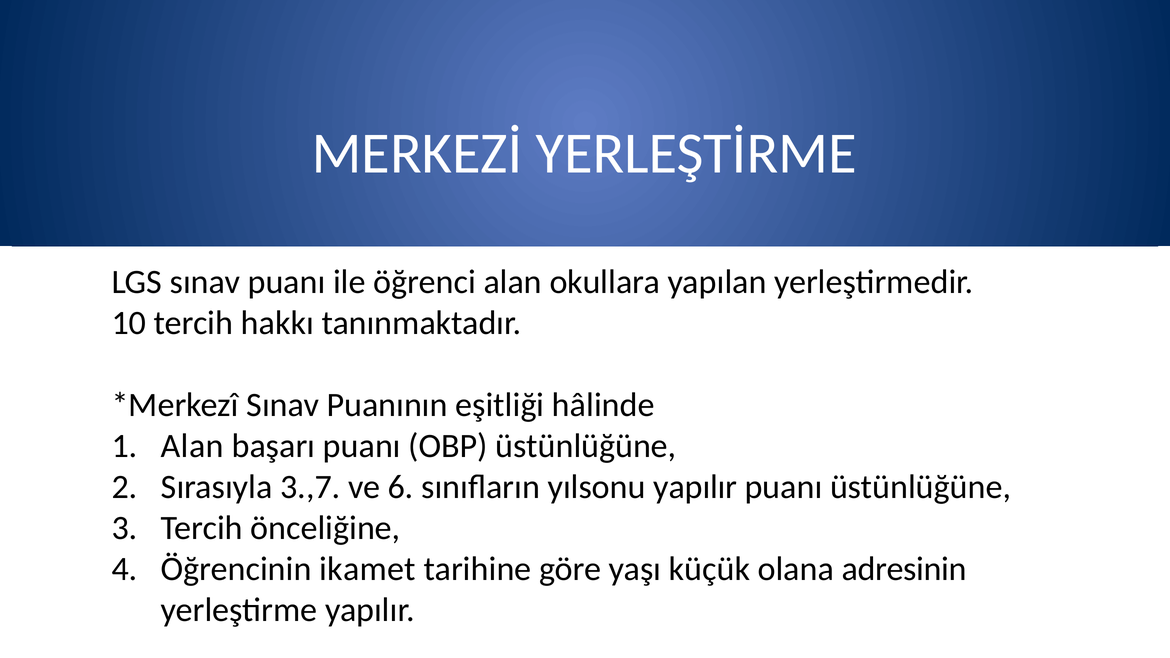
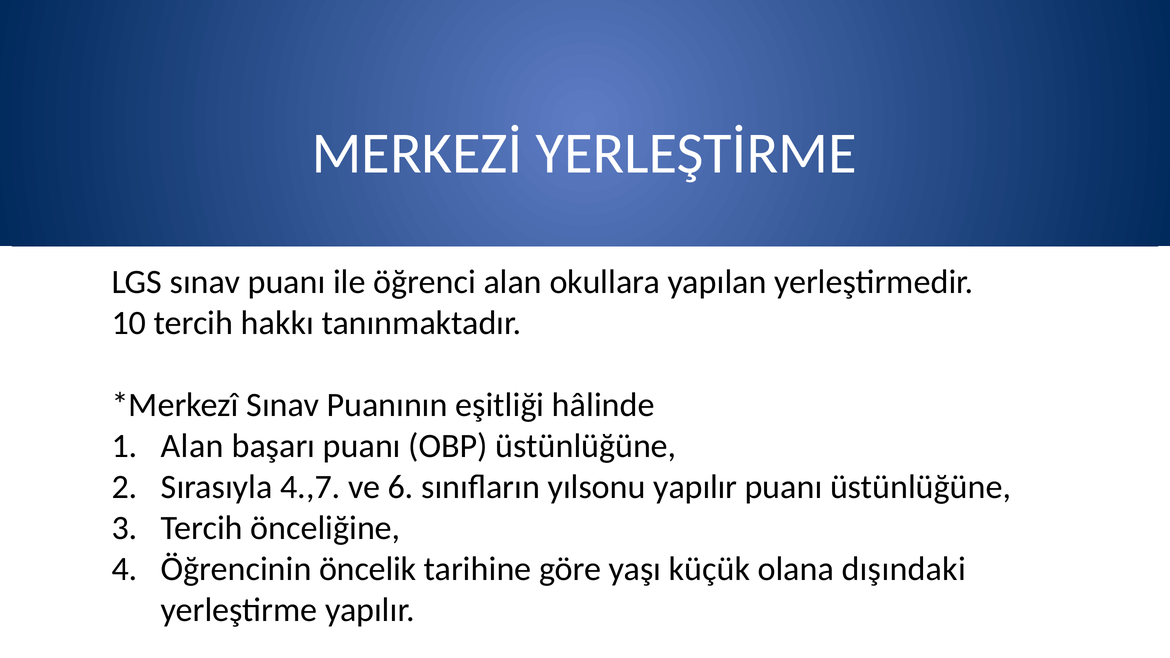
3.,7: 3.,7 -> 4.,7
ikamet: ikamet -> öncelik
adresinin: adresinin -> dışındaki
